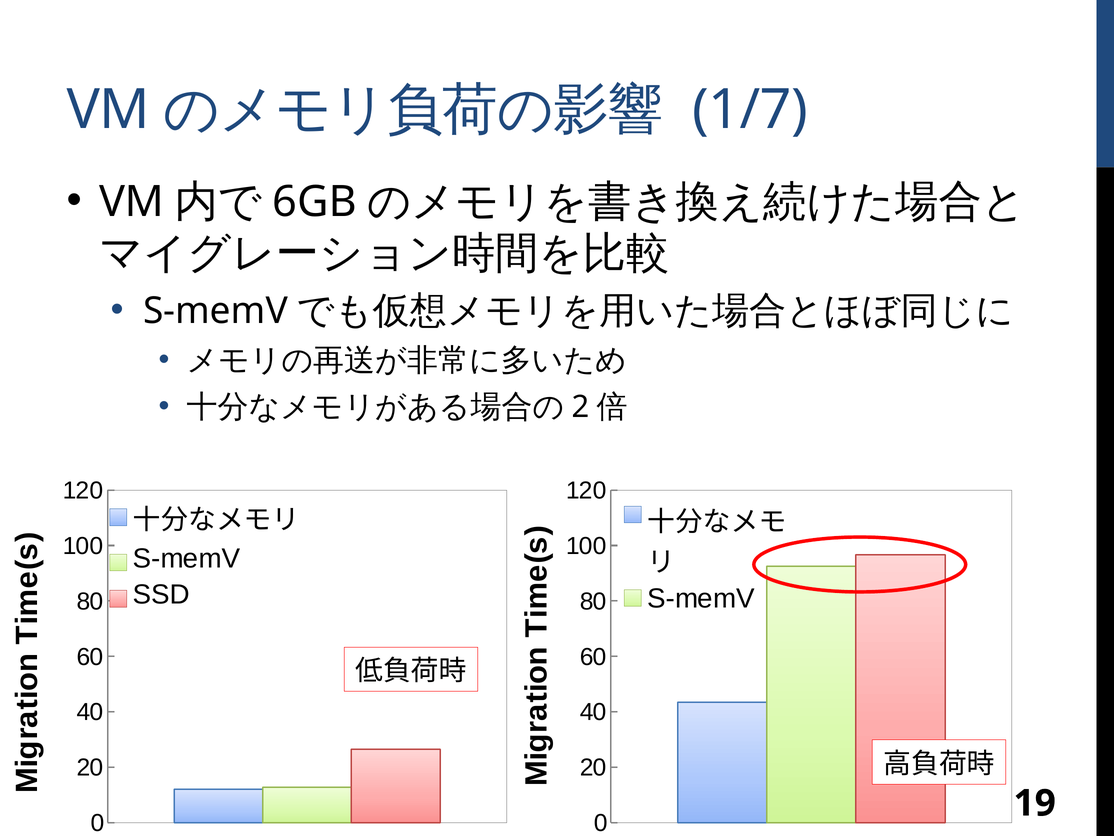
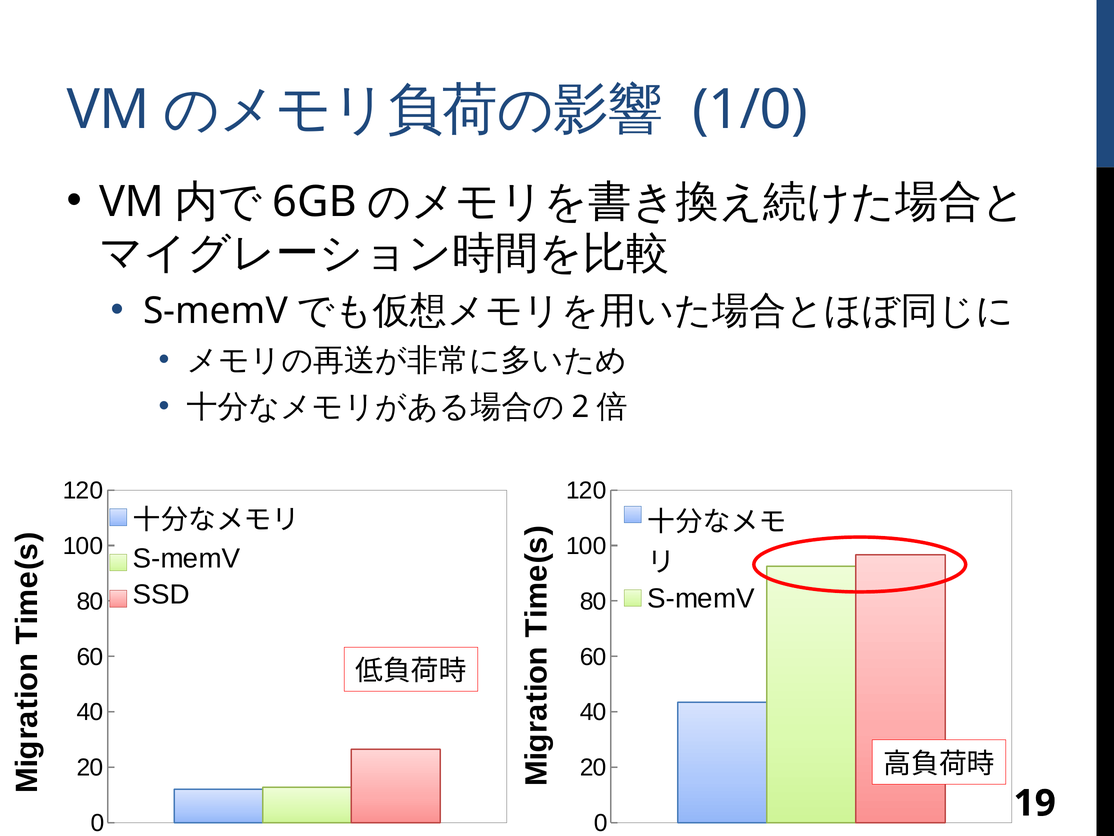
1/7: 1/7 -> 1/0
